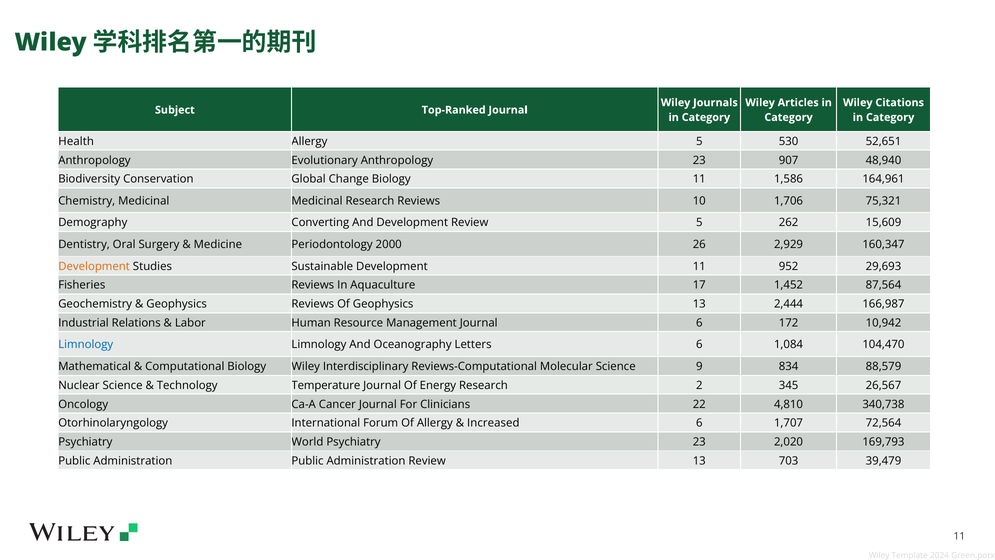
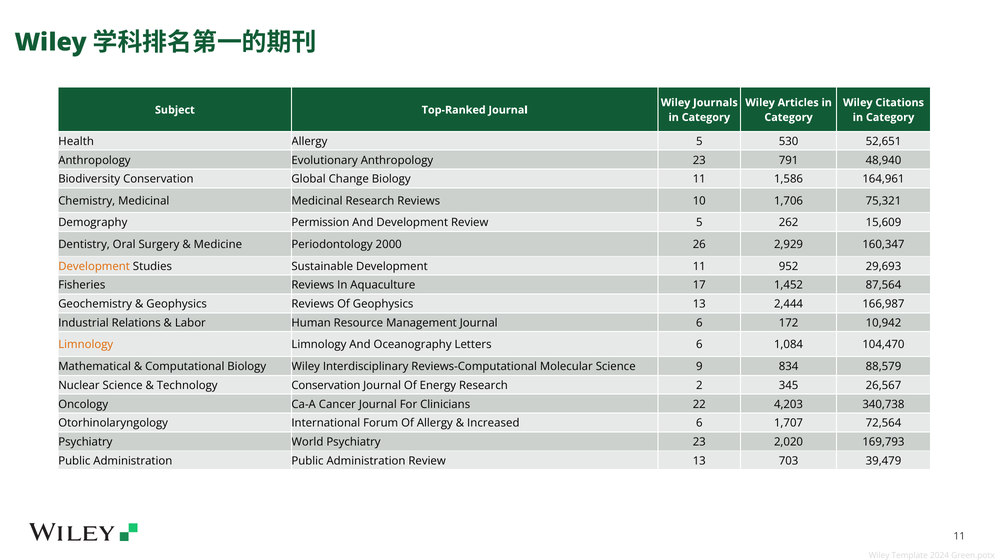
907: 907 -> 791
Converting: Converting -> Permission
Limnology at (86, 345) colour: blue -> orange
Technology Temperature: Temperature -> Conservation
4,810: 4,810 -> 4,203
